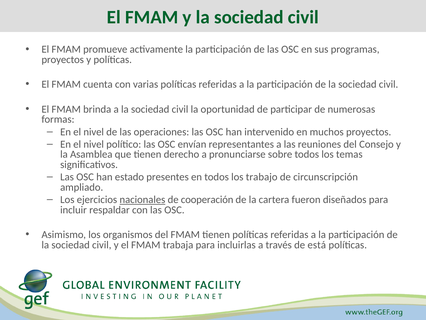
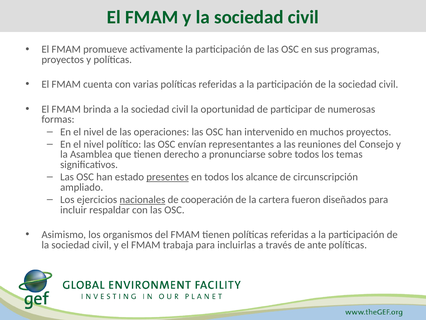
presentes underline: none -> present
trabajo: trabajo -> alcance
está: está -> ante
